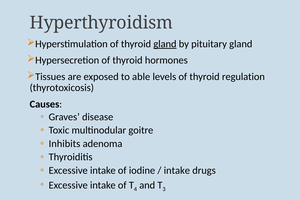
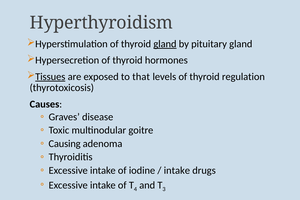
Tissues underline: none -> present
able: able -> that
Inhibits: Inhibits -> Causing
